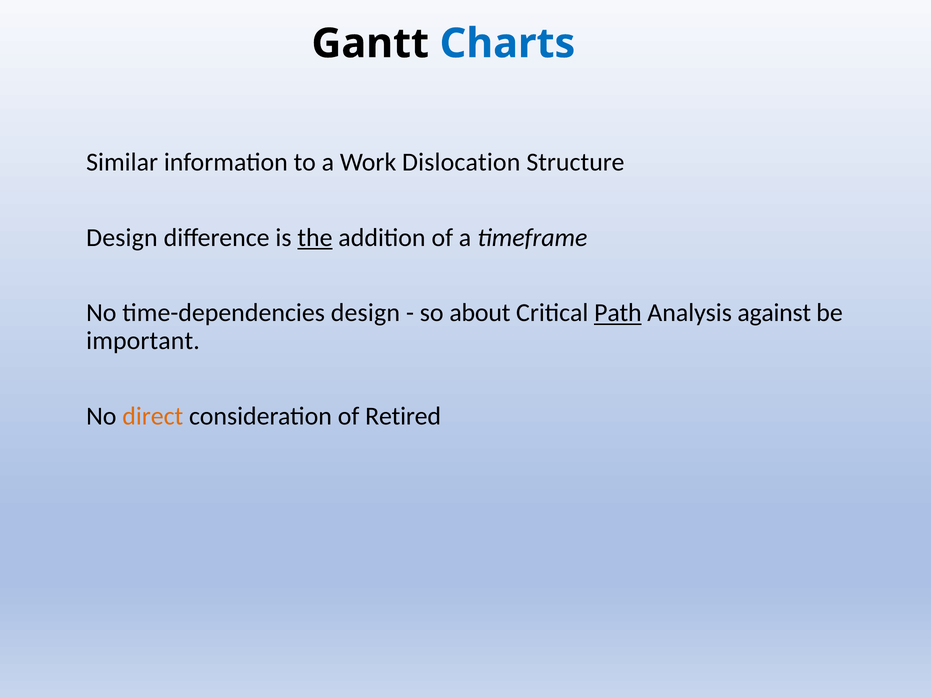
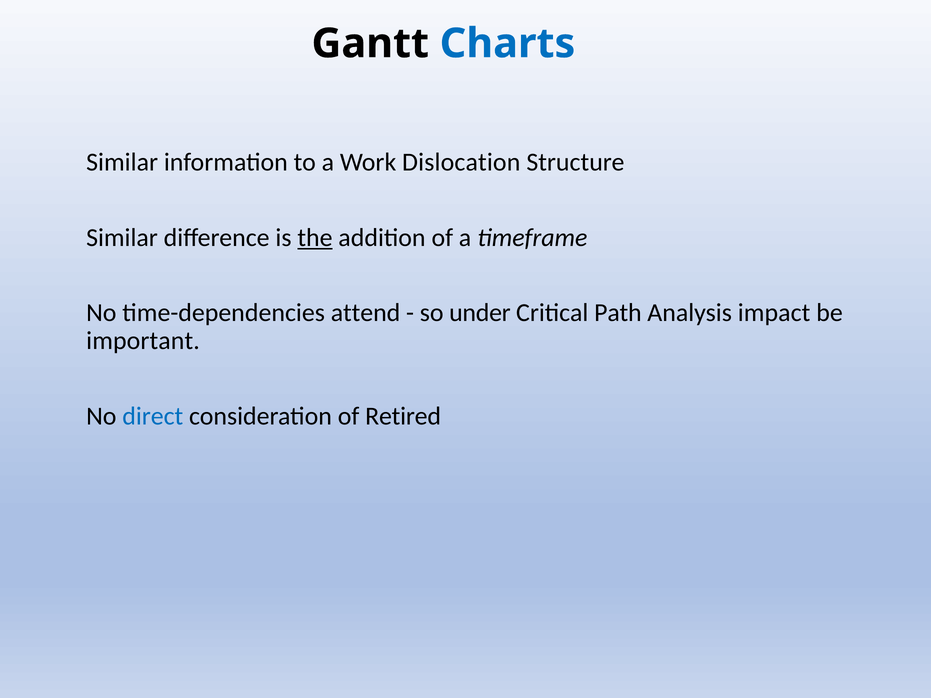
Design at (122, 238): Design -> Similar
time-dependencies design: design -> attend
about: about -> under
Path underline: present -> none
against: against -> impact
direct colour: orange -> blue
